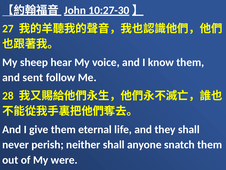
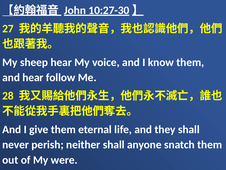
and sent: sent -> hear
